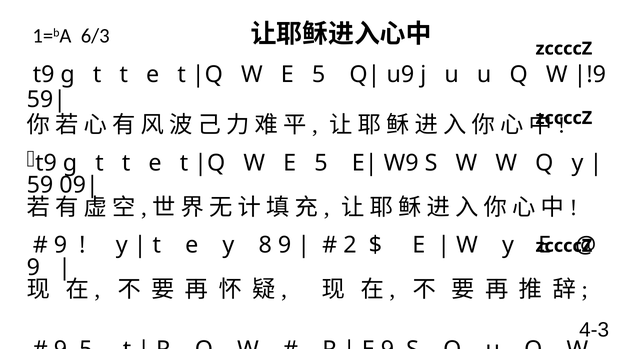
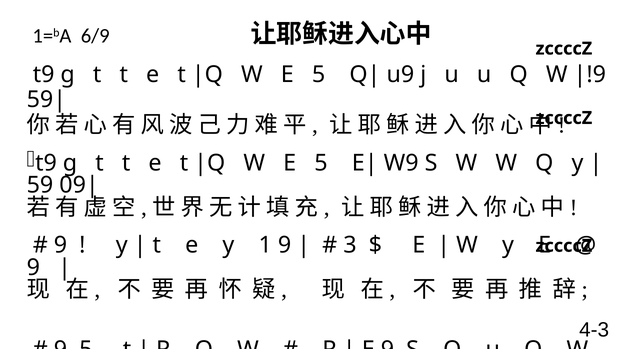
6/3: 6/3 -> 6/9
8: 8 -> 1
2: 2 -> 3
